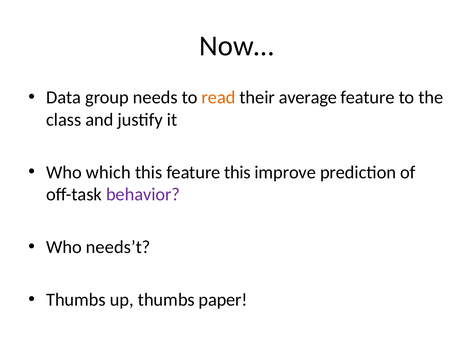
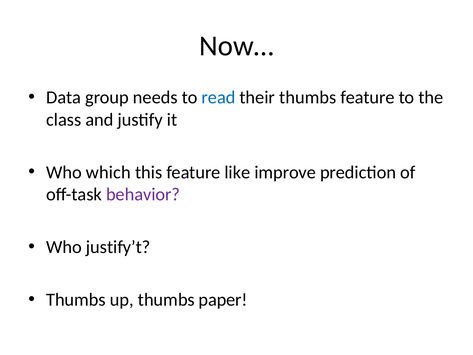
read colour: orange -> blue
their average: average -> thumbs
feature this: this -> like
needs’t: needs’t -> justify’t
